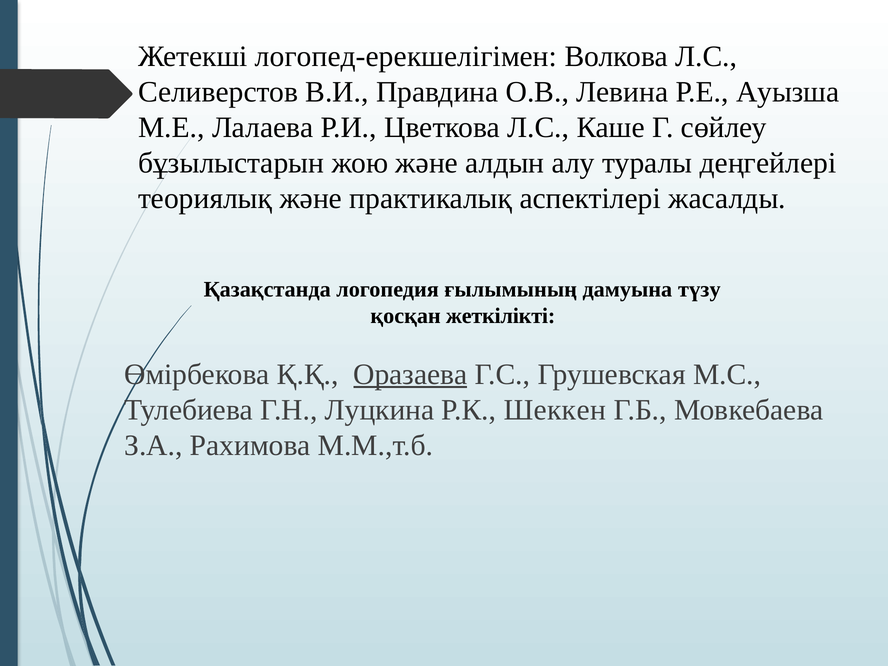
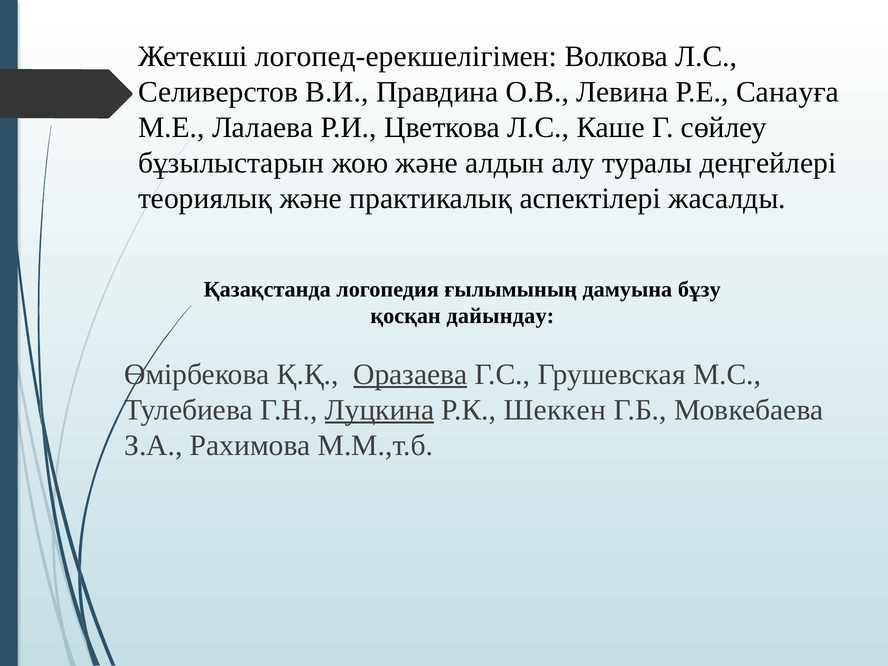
Ауызша: Ауызша -> Санауға
түзу: түзу -> бұзу
жеткілікті: жеткілікті -> дайындау
Луцкина underline: none -> present
